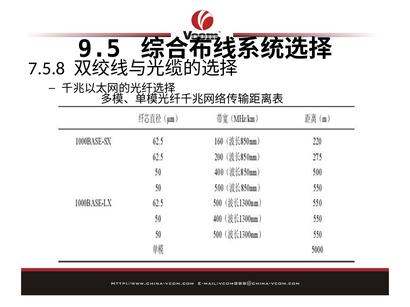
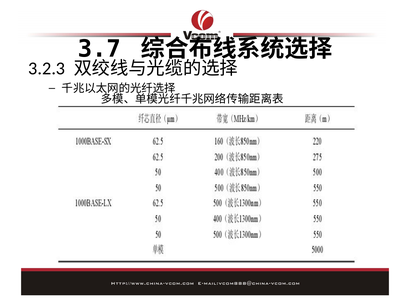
9.5: 9.5 -> 3.7
7.5.8: 7.5.8 -> 3.2.3
